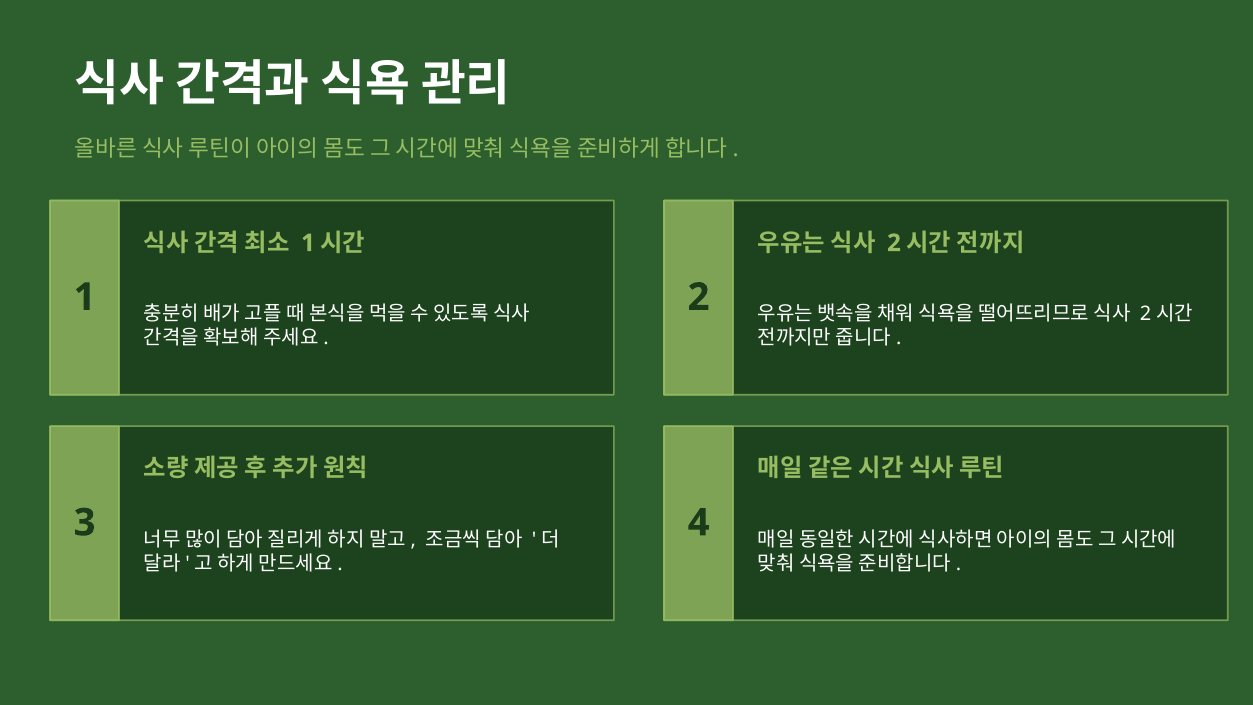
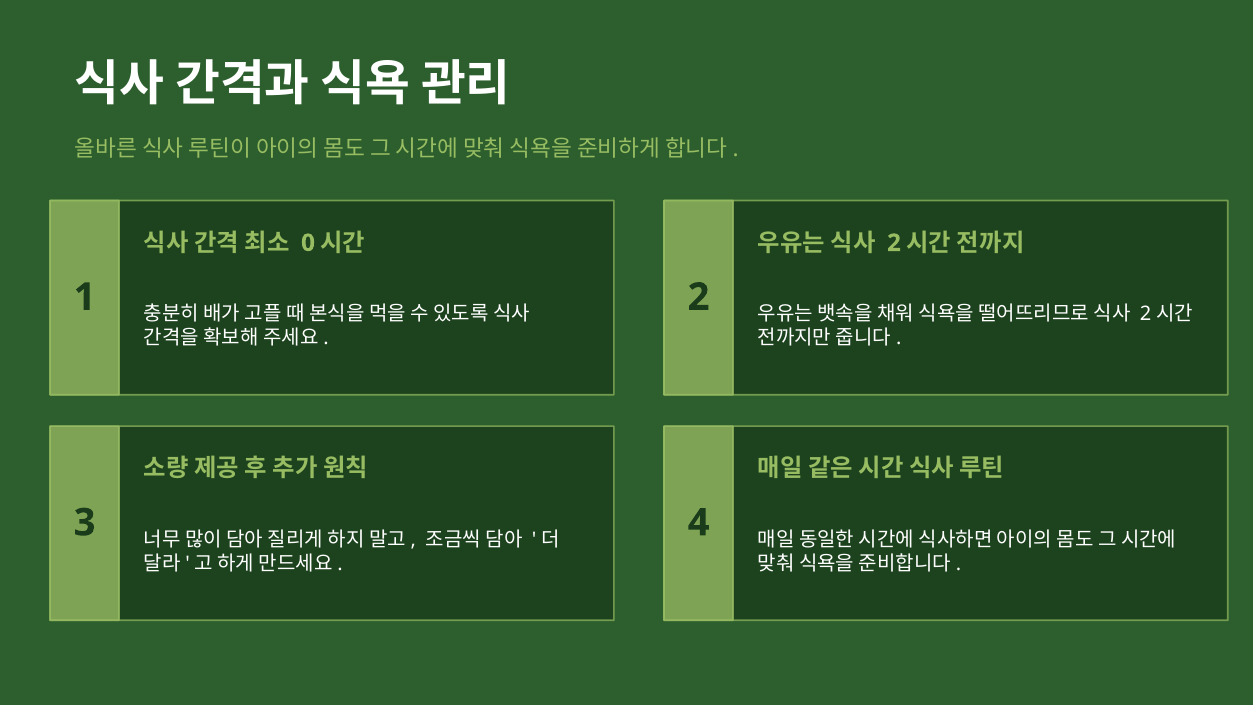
1 at (308, 243): 1 -> 0
